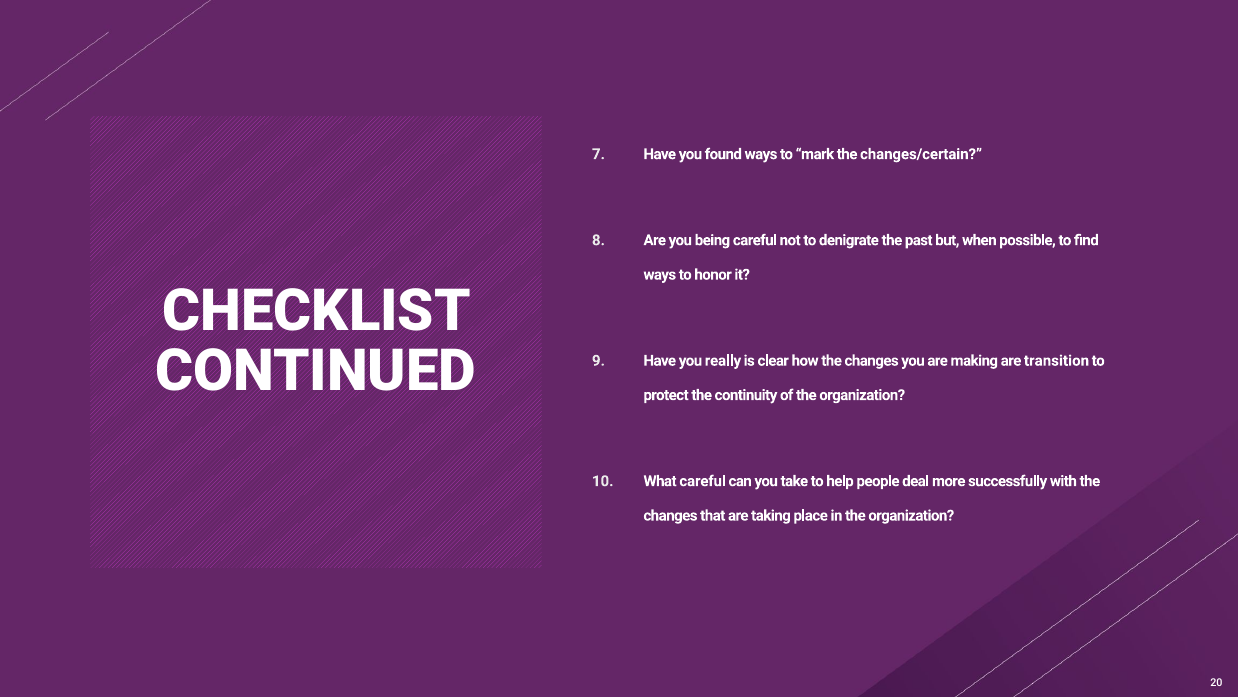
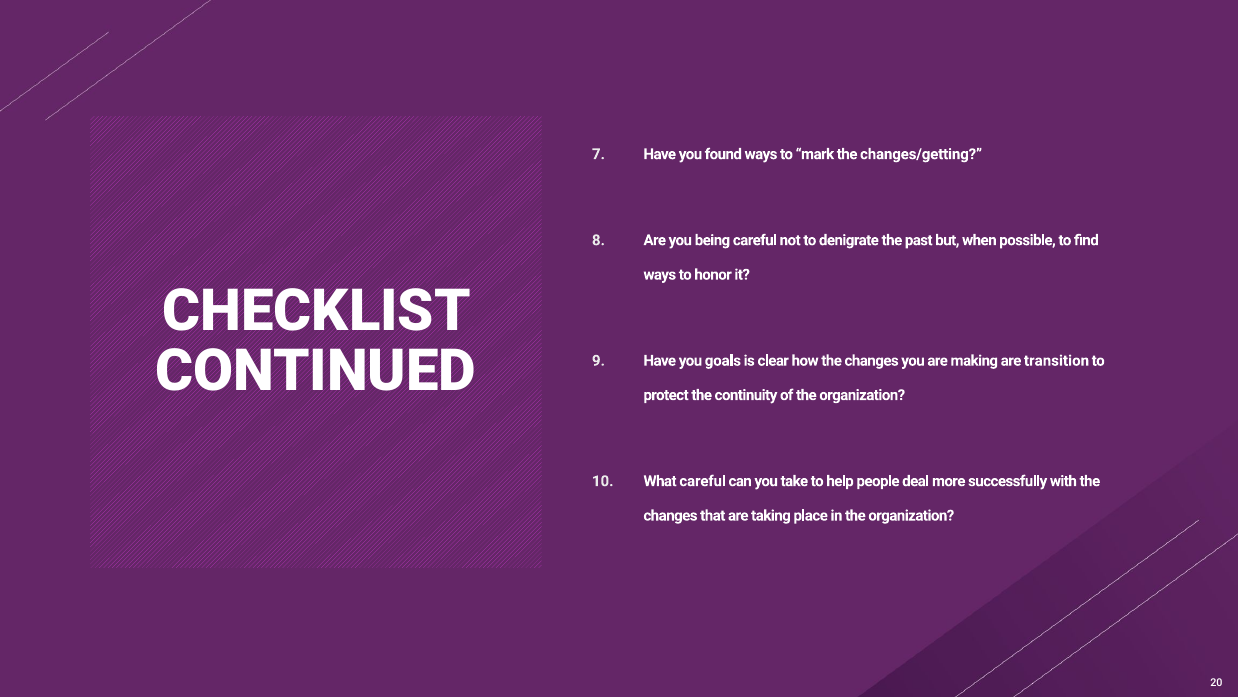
changes/certain: changes/certain -> changes/getting
really: really -> goals
